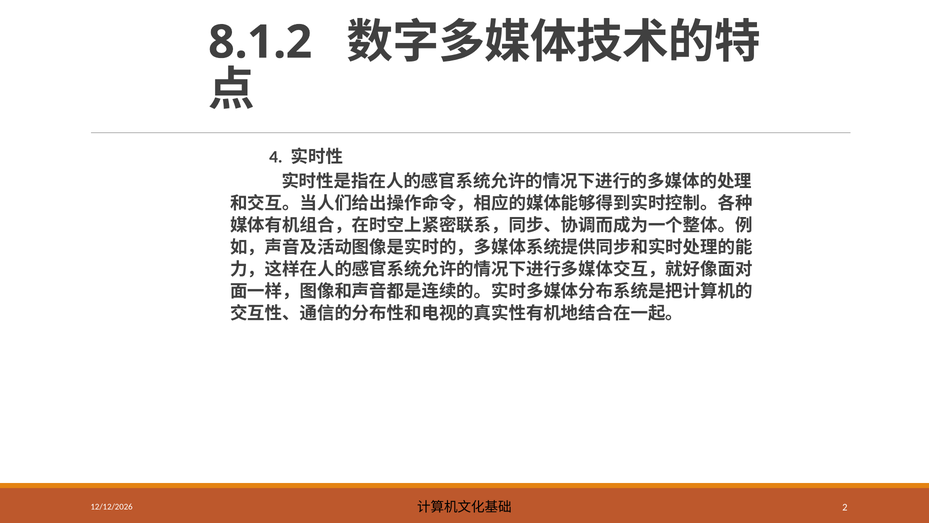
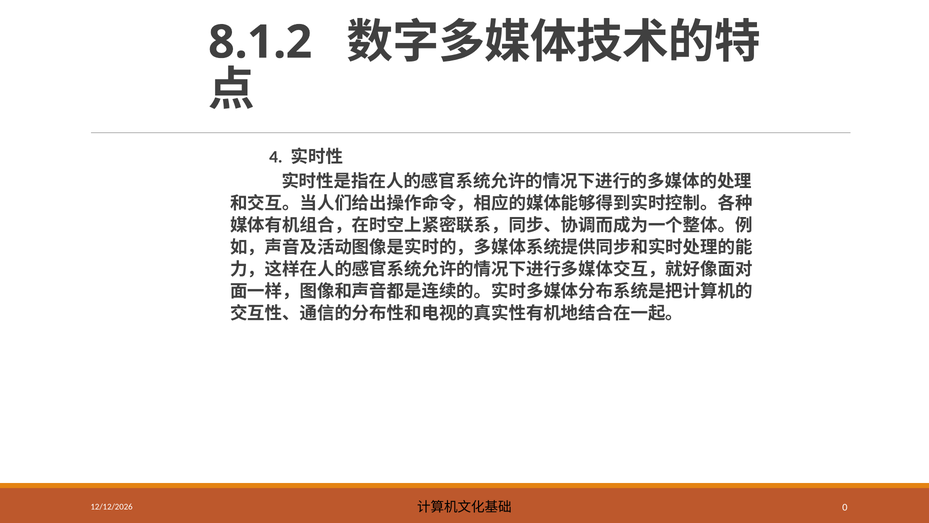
2: 2 -> 0
